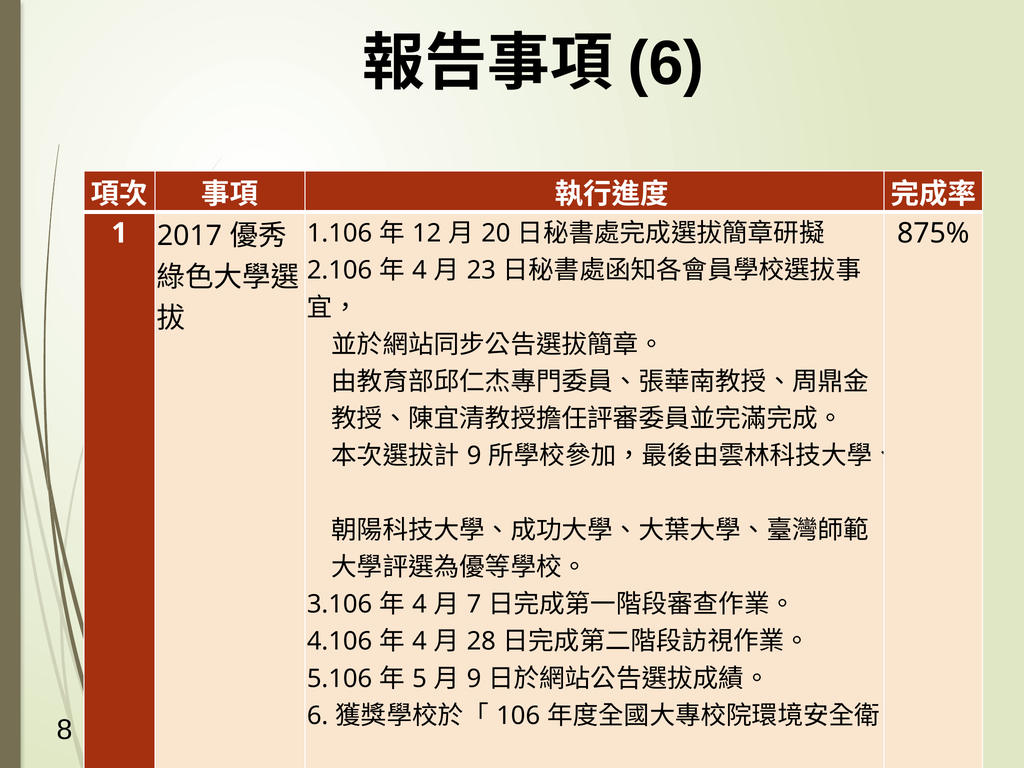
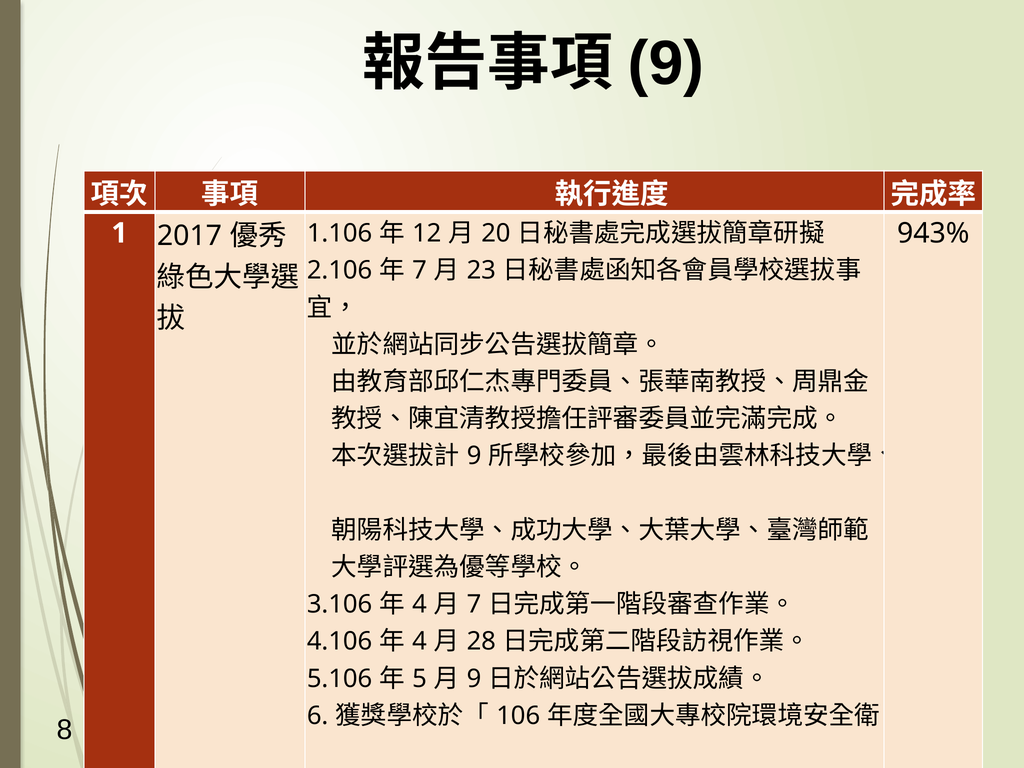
6 at (666, 63): 6 -> 9
875%: 875% -> 943%
4 at (420, 270): 4 -> 7
